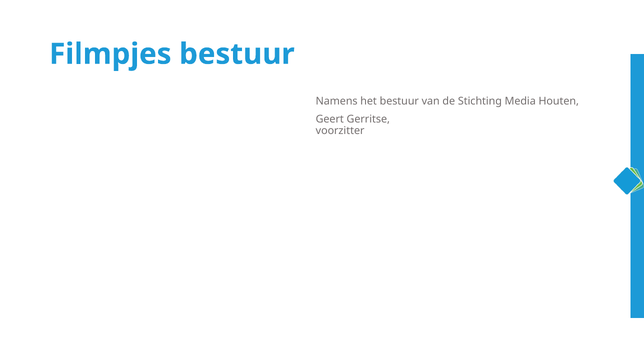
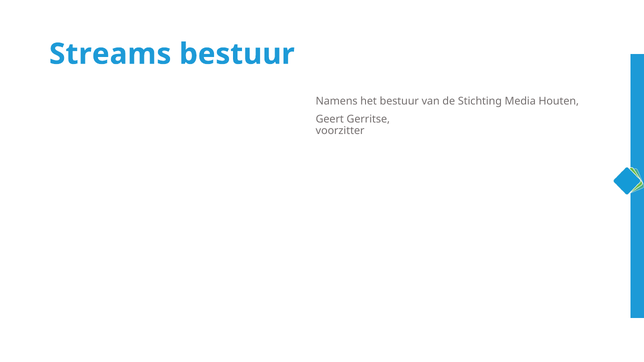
Filmpjes: Filmpjes -> Streams
